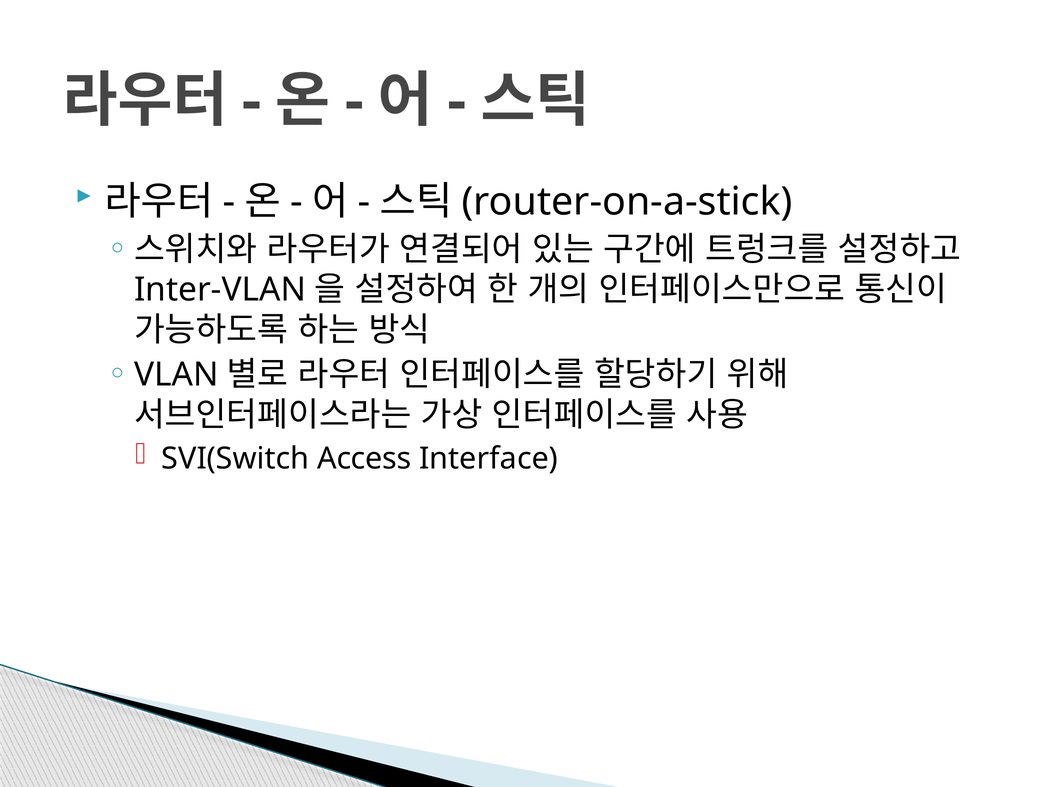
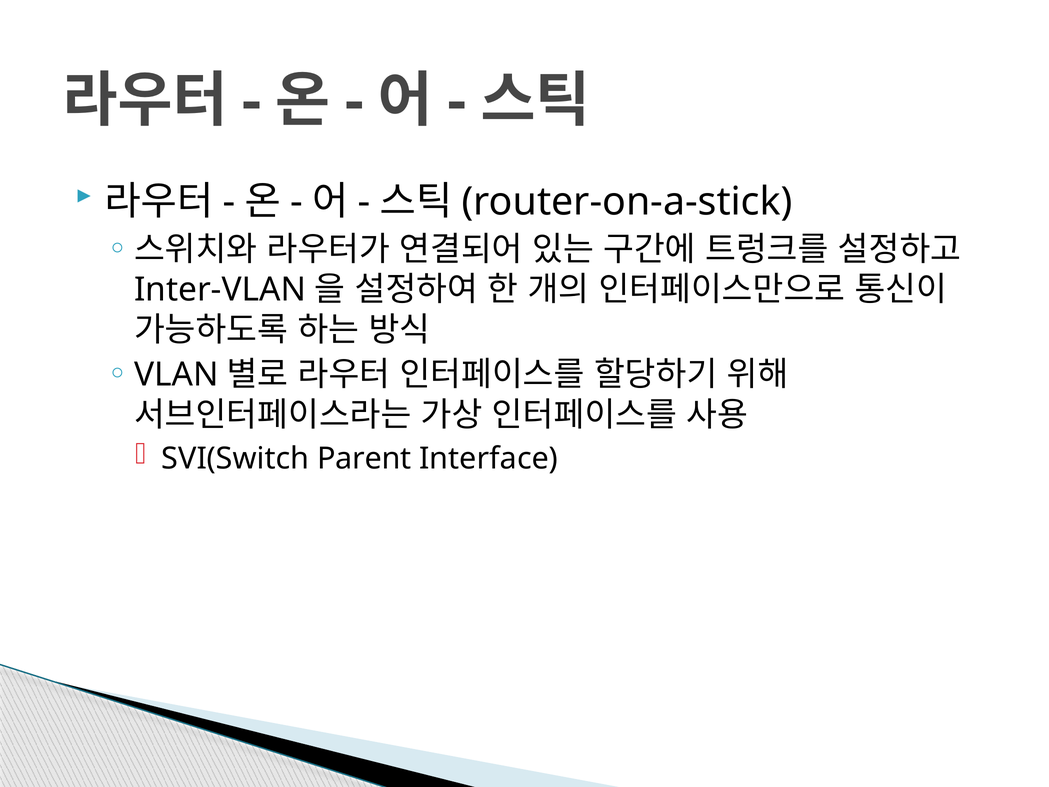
Access: Access -> Parent
